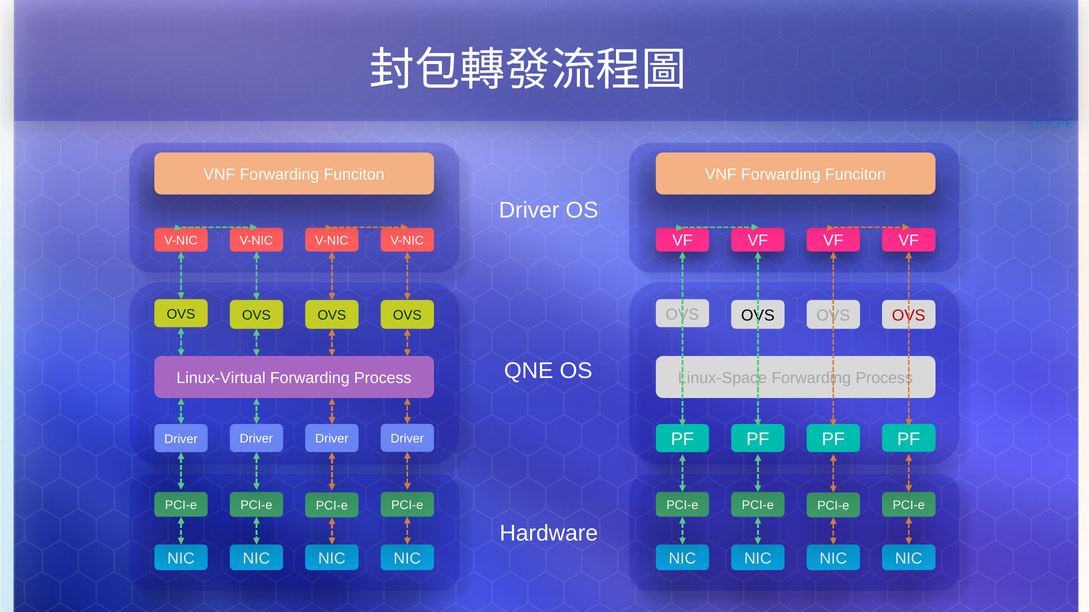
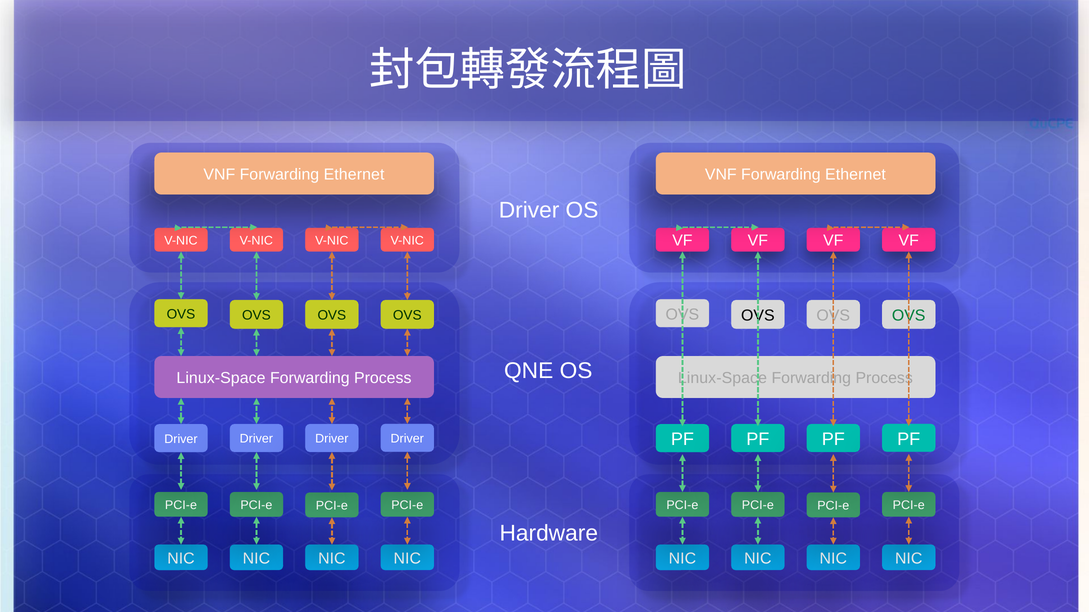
Funciton at (354, 175): Funciton -> Ethernet
Funciton at (856, 175): Funciton -> Ethernet
OVS at (909, 316) colour: red -> green
Linux-Virtual at (221, 378): Linux-Virtual -> Linux-Space
